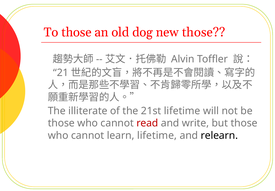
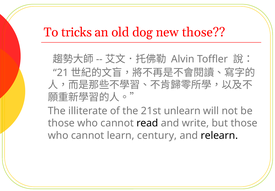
To those: those -> tricks
21st lifetime: lifetime -> unlearn
read colour: red -> black
learn lifetime: lifetime -> century
